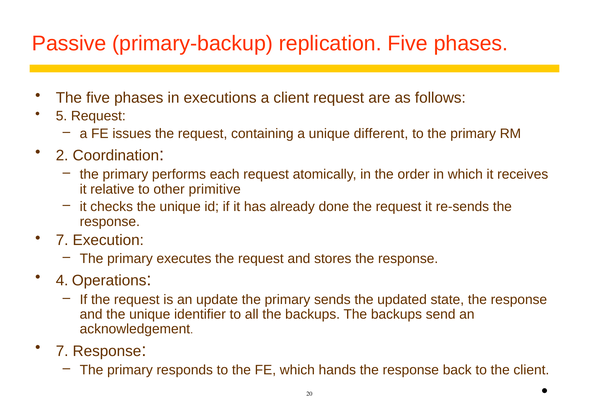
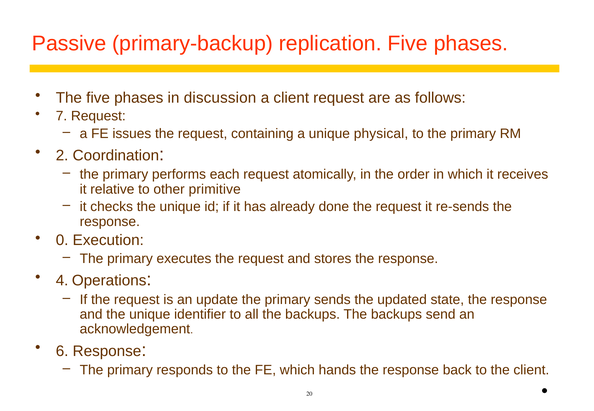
executions: executions -> discussion
5: 5 -> 7
different: different -> physical
7 at (62, 240): 7 -> 0
7 at (62, 351): 7 -> 6
